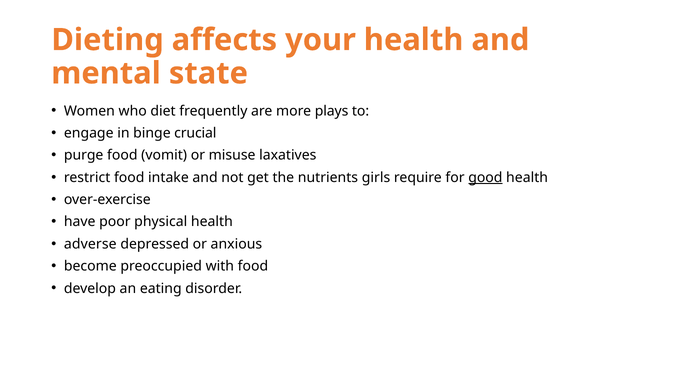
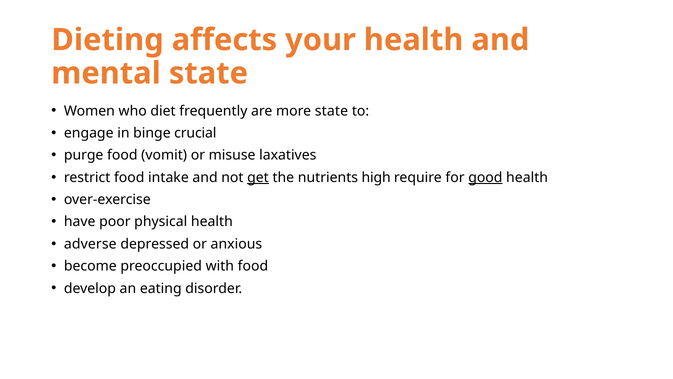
more plays: plays -> state
get underline: none -> present
girls: girls -> high
